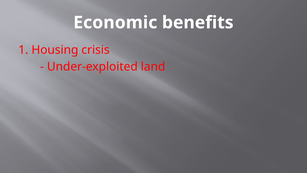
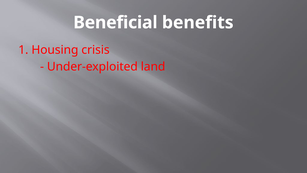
Economic: Economic -> Beneficial
